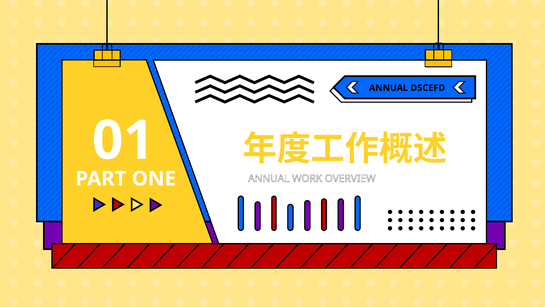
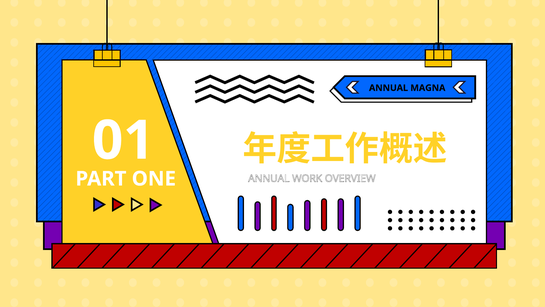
DSCEFD: DSCEFD -> MAGNA
